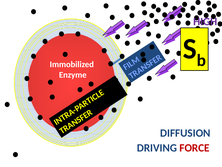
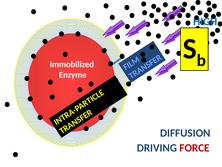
HIGH colour: purple -> blue
